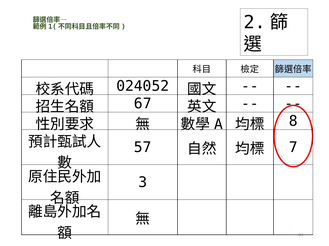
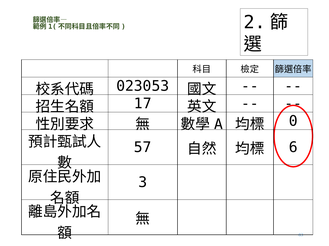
024052: 024052 -> 023053
67: 67 -> 17
8: 8 -> 0
7: 7 -> 6
